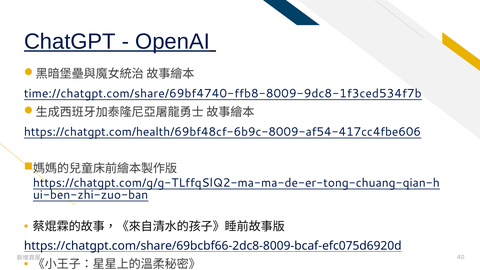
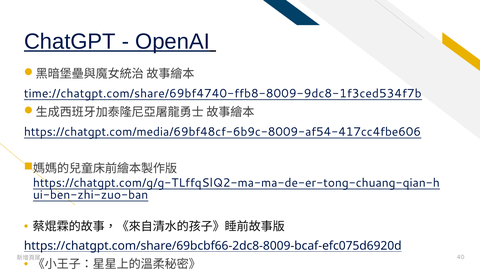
https://chatgpt.com/health/69bf48cf-6b9c-8009-af54-417cc4fbe606: https://chatgpt.com/health/69bf48cf-6b9c-8009-af54-417cc4fbe606 -> https://chatgpt.com/media/69bf48cf-6b9c-8009-af54-417cc4fbe606
